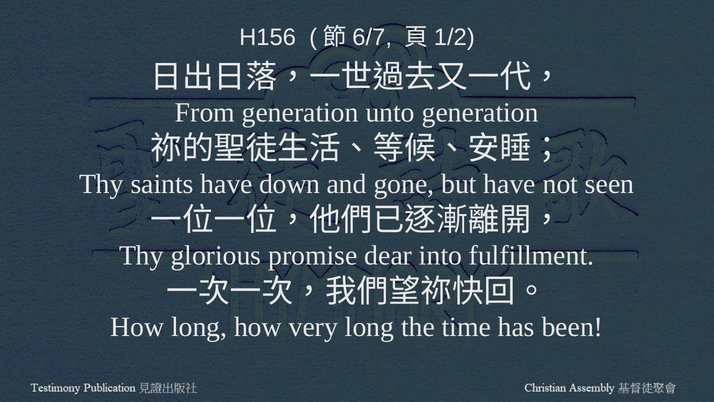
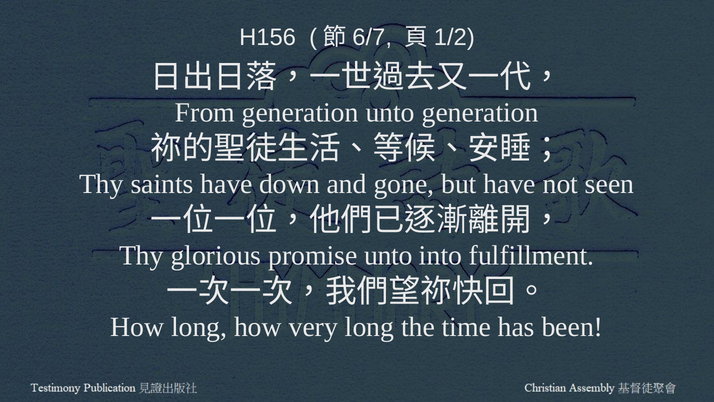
promise dear: dear -> unto
